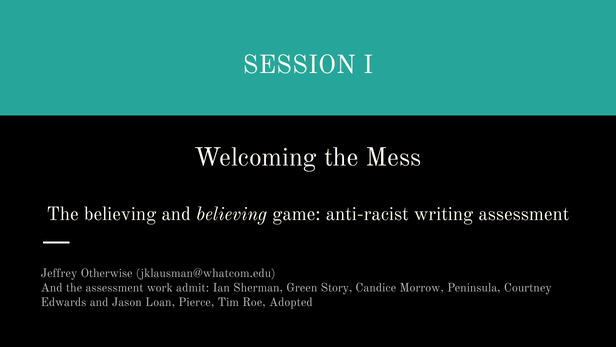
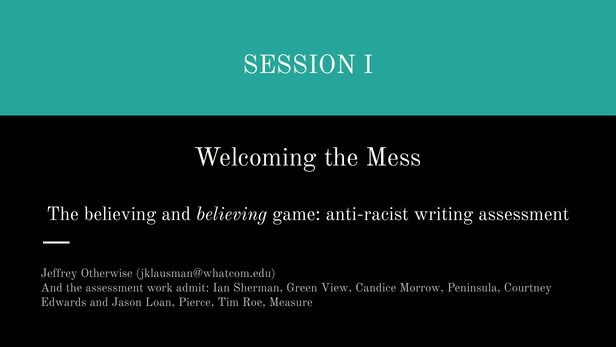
Story: Story -> View
Adopted: Adopted -> Measure
